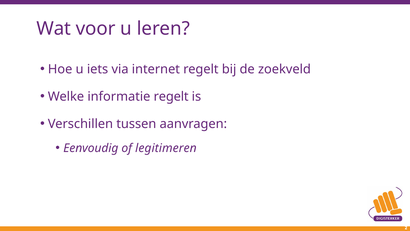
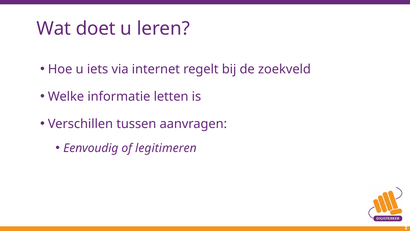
voor: voor -> doet
informatie regelt: regelt -> letten
